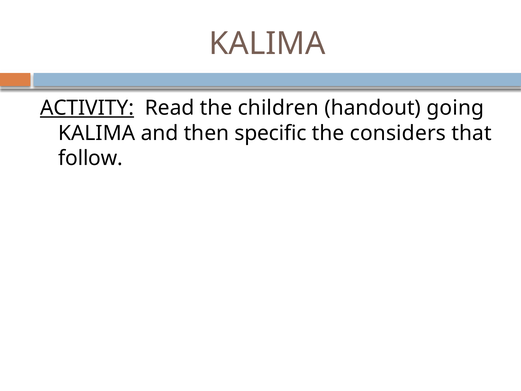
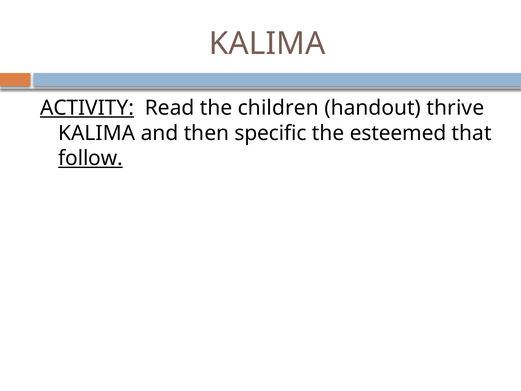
going: going -> thrive
considers: considers -> esteemed
follow underline: none -> present
